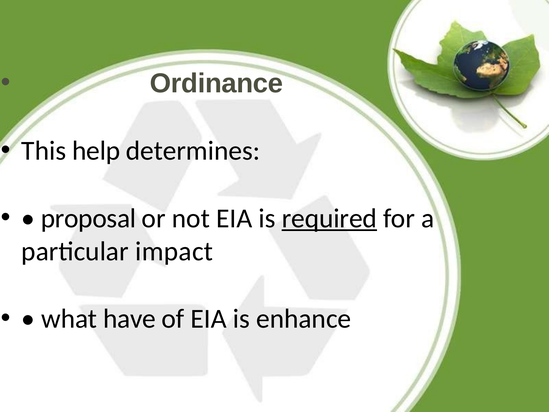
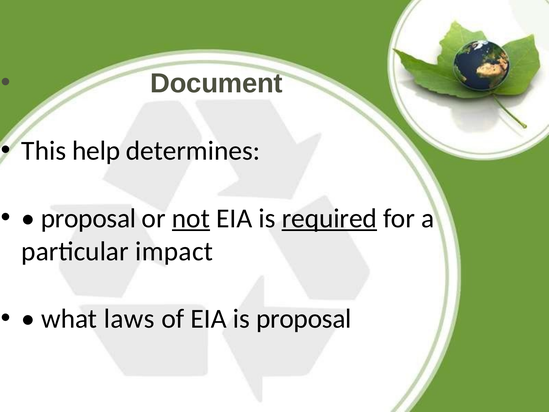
Ordinance: Ordinance -> Document
not underline: none -> present
have: have -> laws
is enhance: enhance -> proposal
